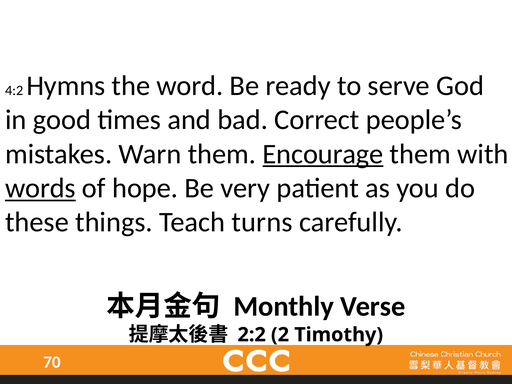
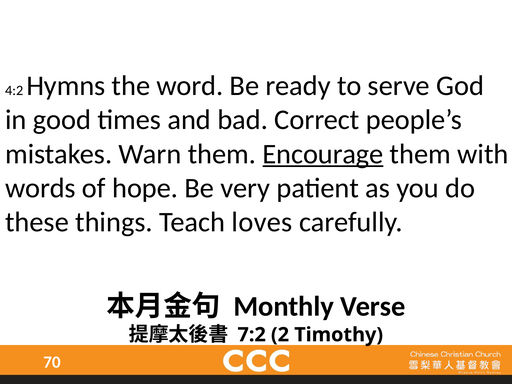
words underline: present -> none
turns: turns -> loves
2:2: 2:2 -> 7:2
